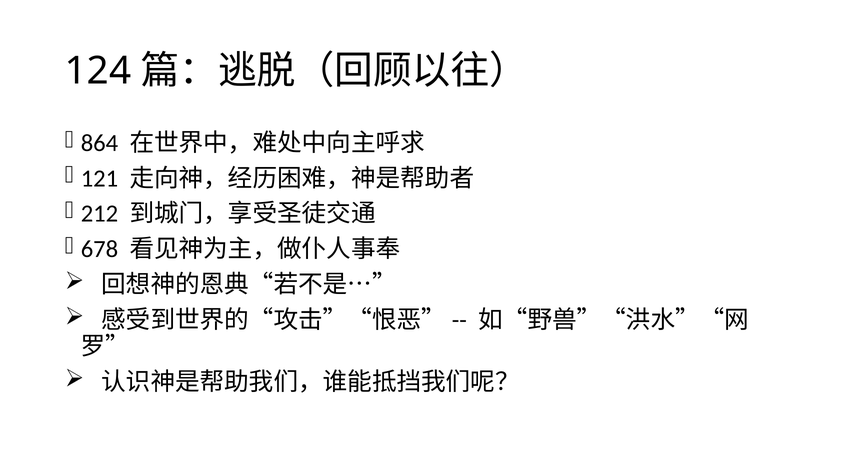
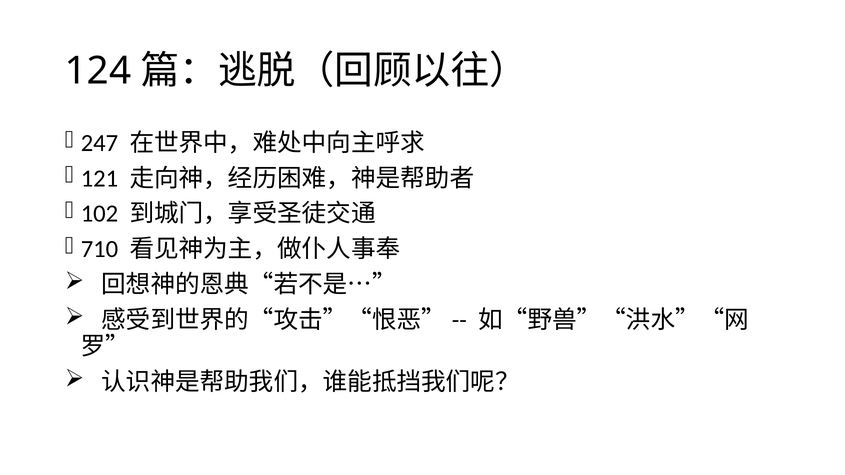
864: 864 -> 247
212: 212 -> 102
678: 678 -> 710
